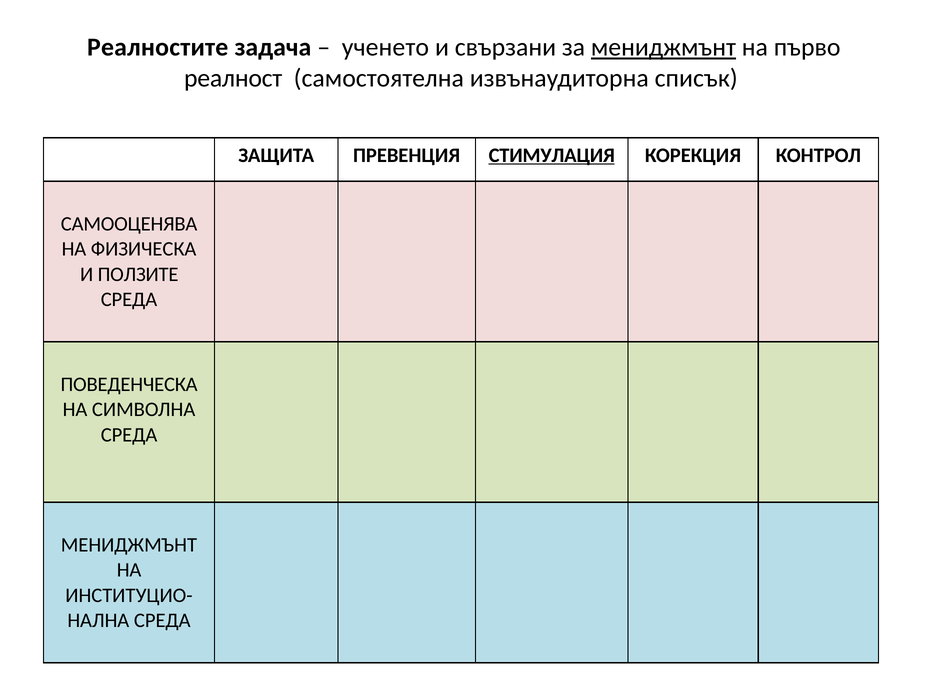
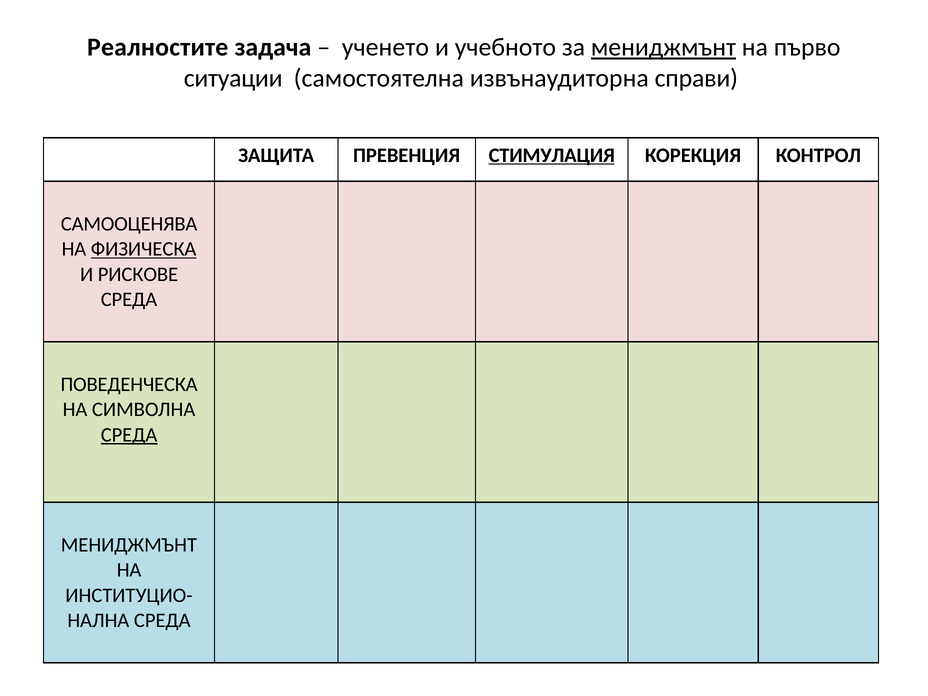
свързани: свързани -> учебното
реалност: реалност -> ситуации
списък: списък -> справи
ФИЗИЧЕСКА underline: none -> present
ПОЛЗИТЕ: ПОЛЗИТЕ -> РИСКОВЕ
СРЕДА at (129, 435) underline: none -> present
